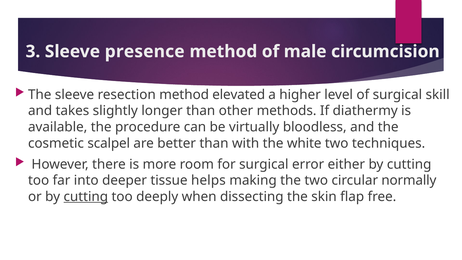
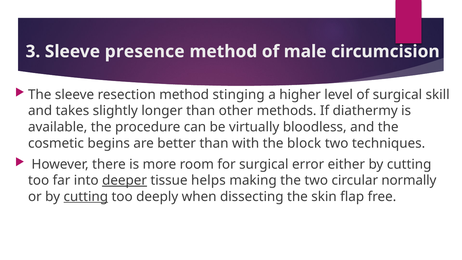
elevated: elevated -> stinging
scalpel: scalpel -> begins
white: white -> block
deeper underline: none -> present
